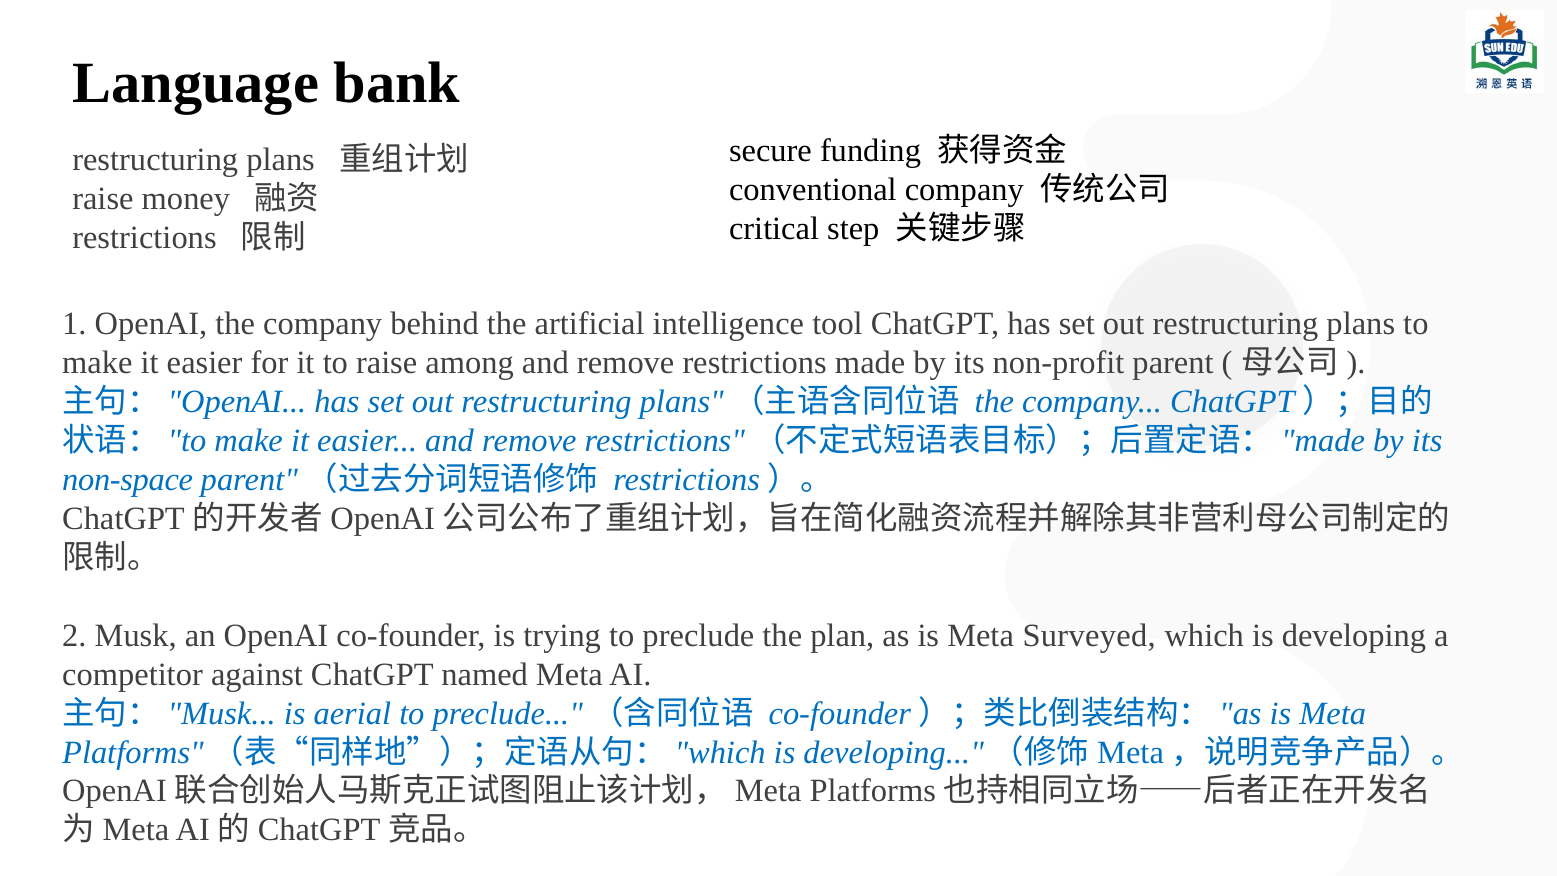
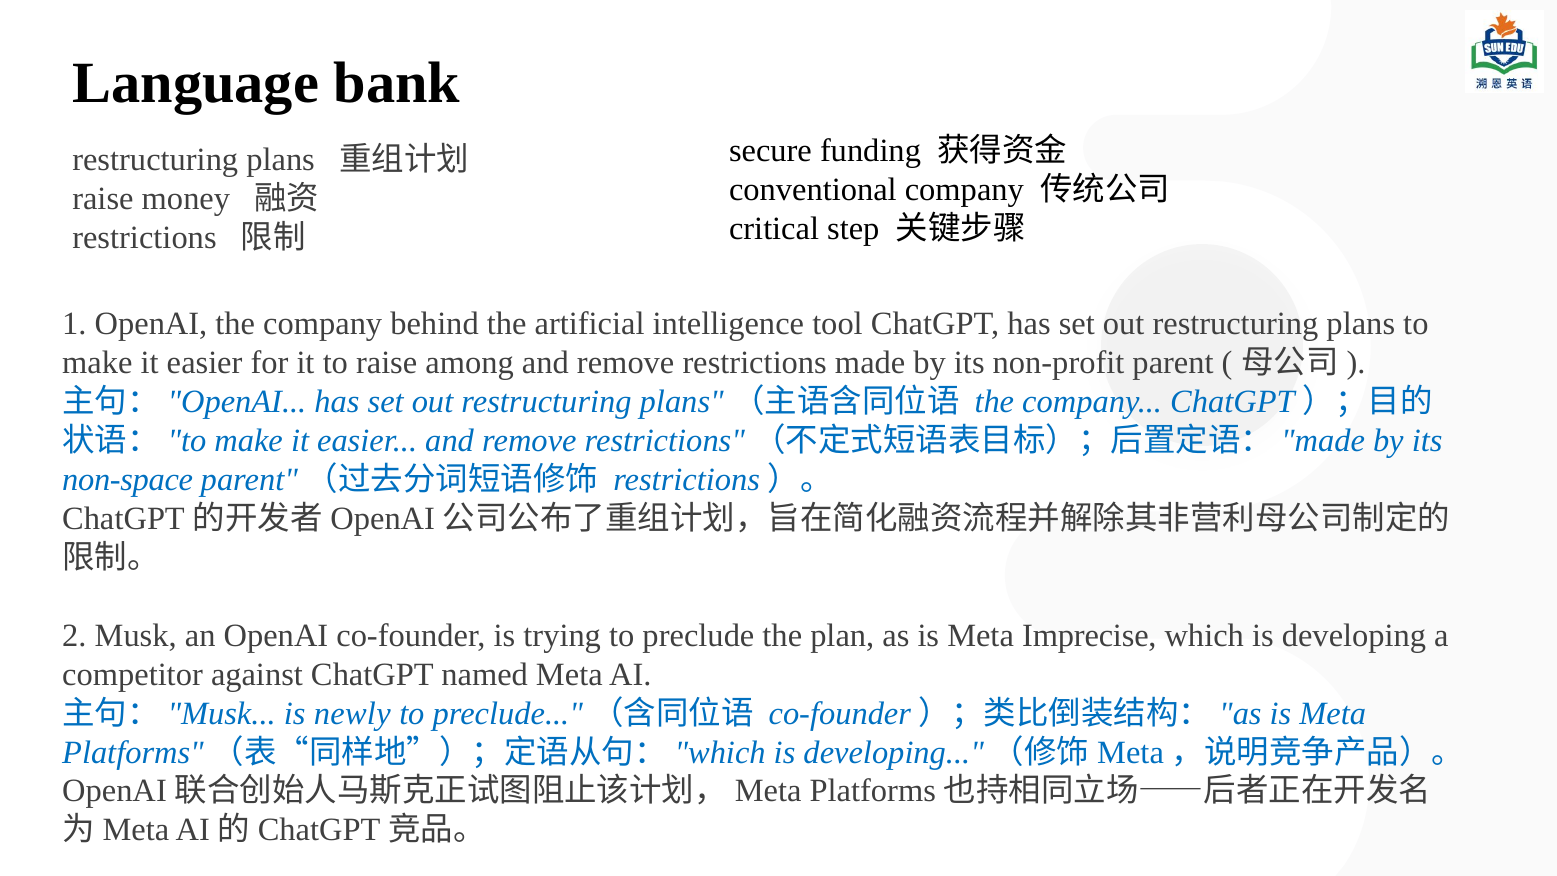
Surveyed: Surveyed -> Imprecise
aerial: aerial -> newly
